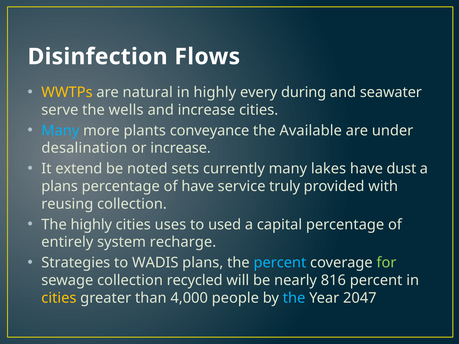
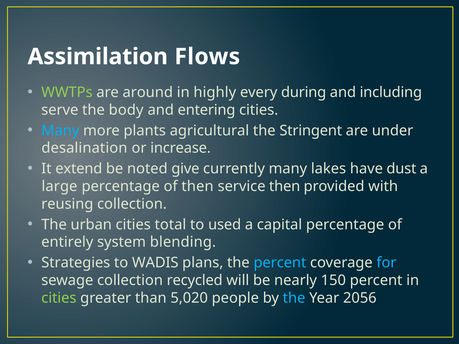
Disinfection: Disinfection -> Assimilation
WWTPs colour: yellow -> light green
natural: natural -> around
seawater: seawater -> including
wells: wells -> body
and increase: increase -> entering
conveyance: conveyance -> agricultural
Available: Available -> Stringent
sets: sets -> give
plans at (60, 186): plans -> large
of have: have -> then
service truly: truly -> then
The highly: highly -> urban
uses: uses -> total
recharge: recharge -> blending
for colour: light green -> light blue
816: 816 -> 150
cities at (59, 298) colour: yellow -> light green
4,000: 4,000 -> 5,020
2047: 2047 -> 2056
